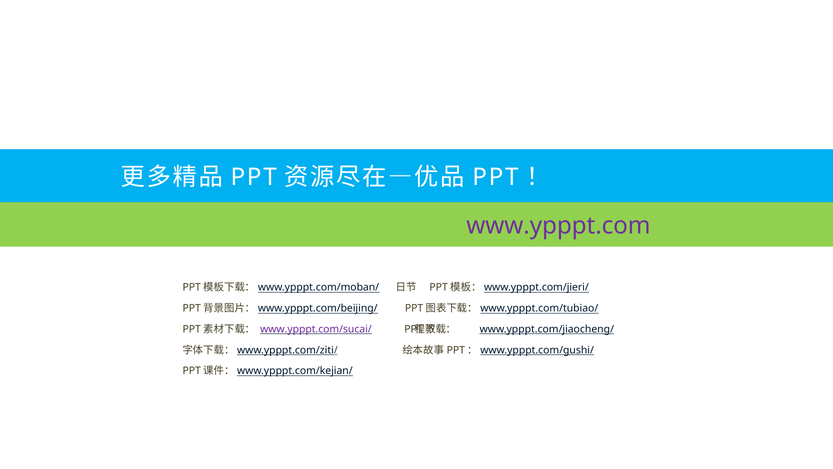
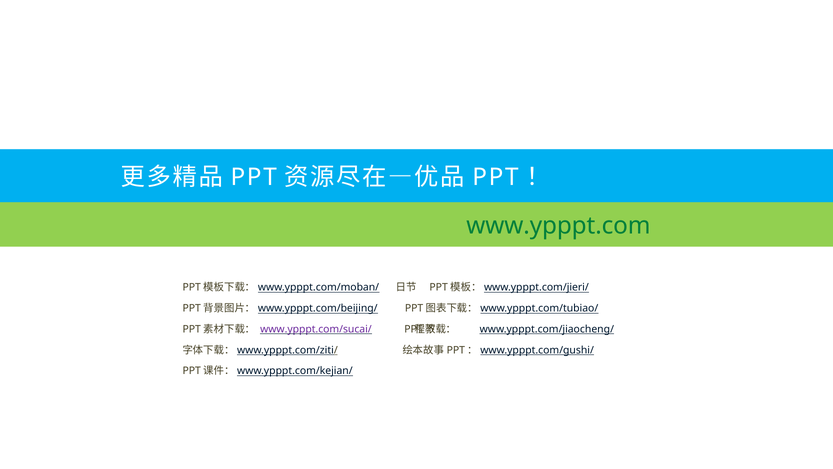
www.ypppt.com colour: purple -> green
